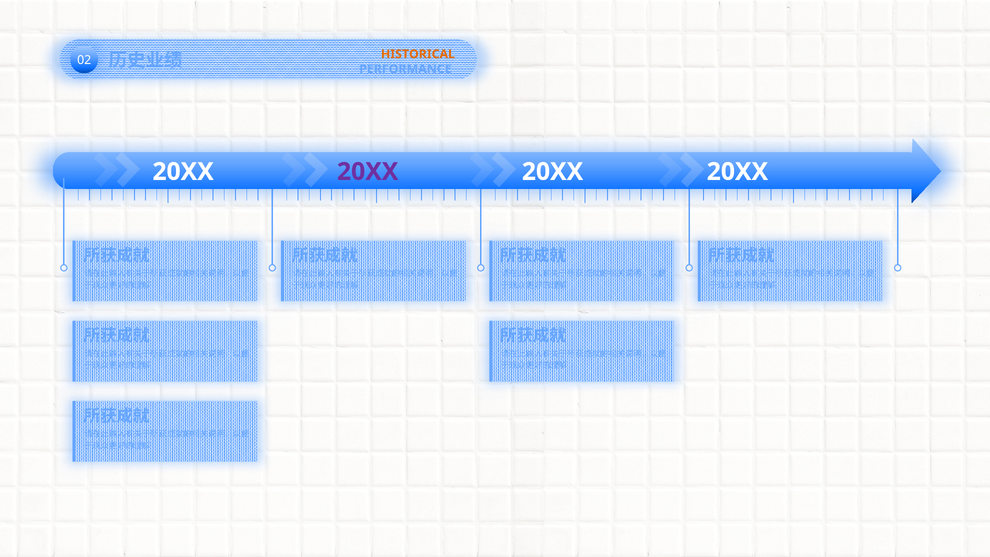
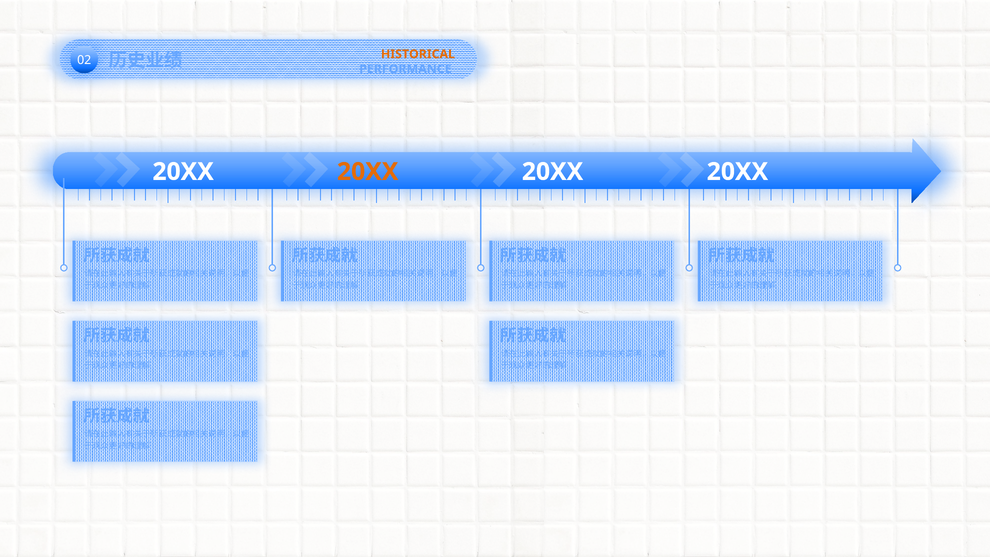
20XX at (368, 172) colour: purple -> orange
